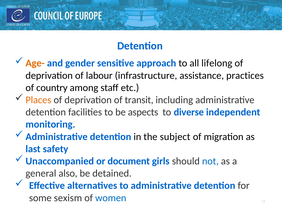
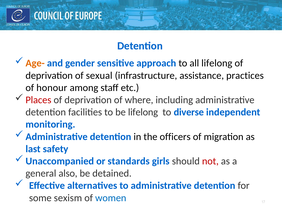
labour: labour -> sexual
country: country -> honour
Places colour: orange -> red
transit: transit -> where
be aspects: aspects -> lifelong
subject: subject -> officers
document: document -> standards
not colour: blue -> red
